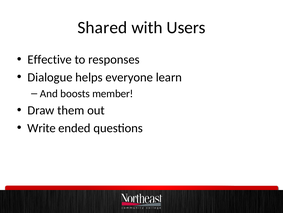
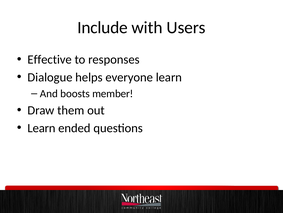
Shared: Shared -> Include
Write at (42, 128): Write -> Learn
